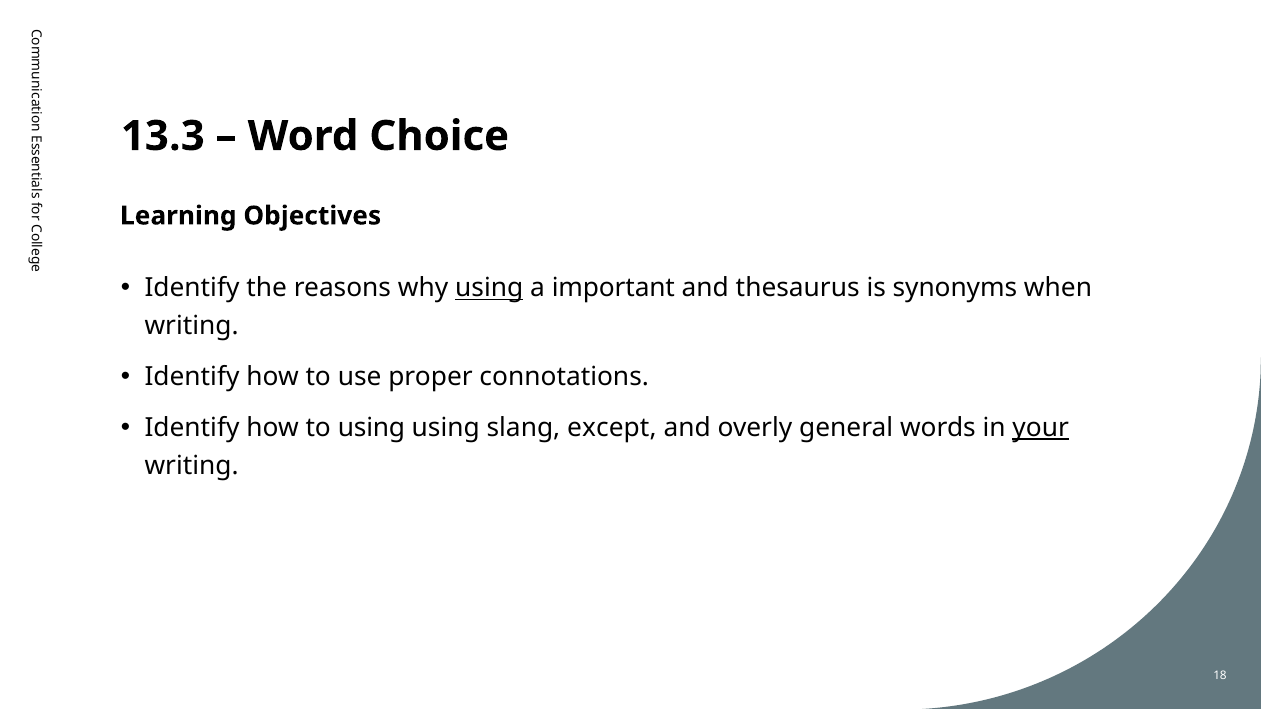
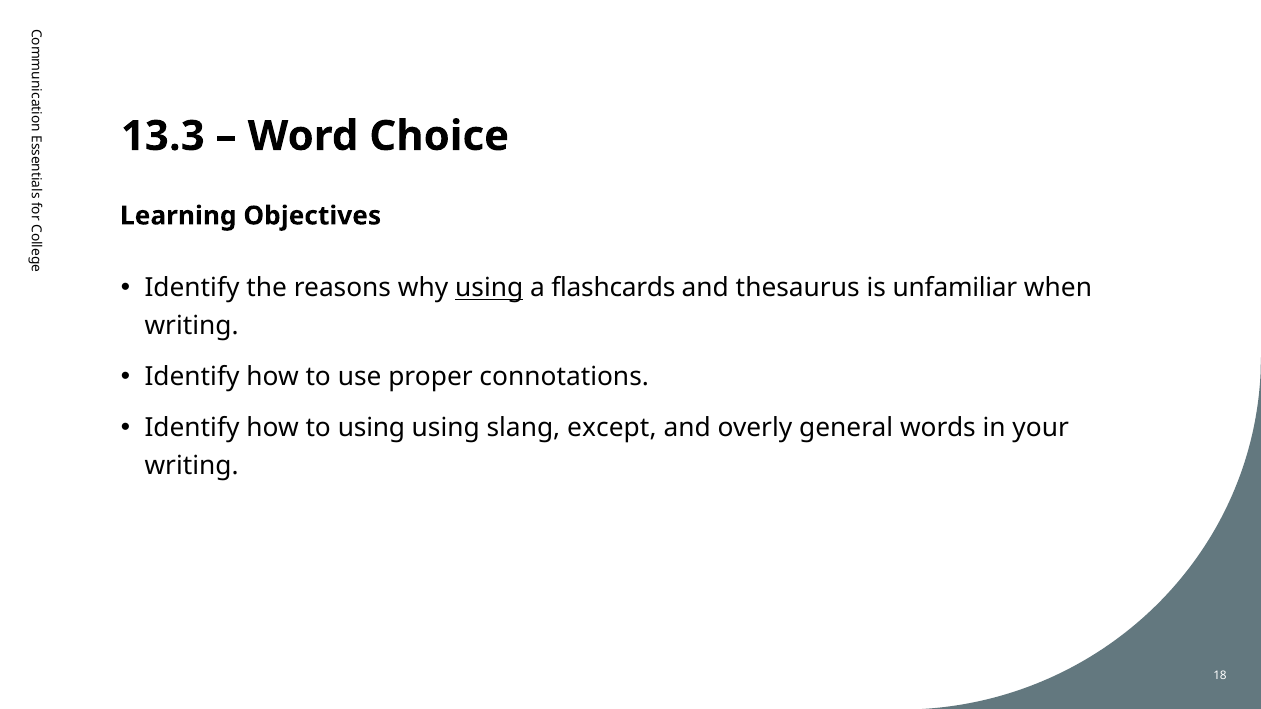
important: important -> flashcards
synonyms: synonyms -> unfamiliar
your underline: present -> none
